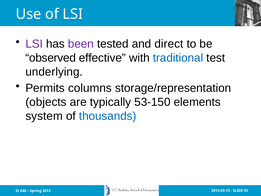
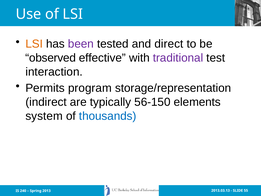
LSI at (34, 44) colour: purple -> orange
traditional colour: blue -> purple
underlying: underlying -> interaction
columns: columns -> program
objects: objects -> indirect
53-150: 53-150 -> 56-150
